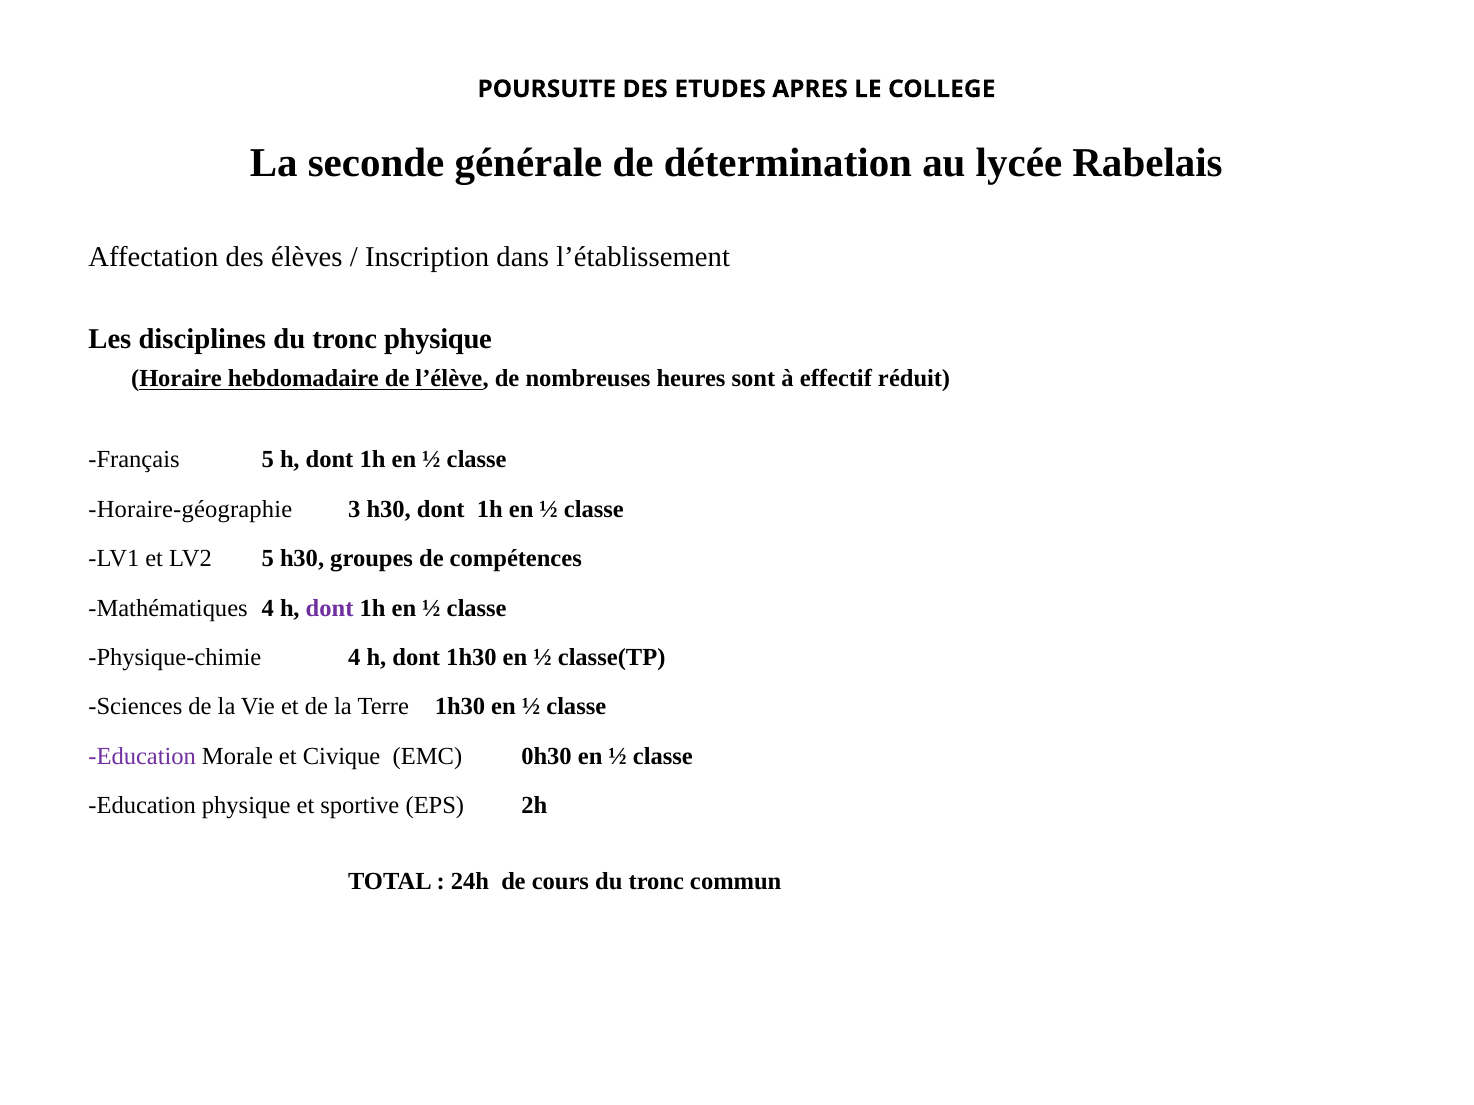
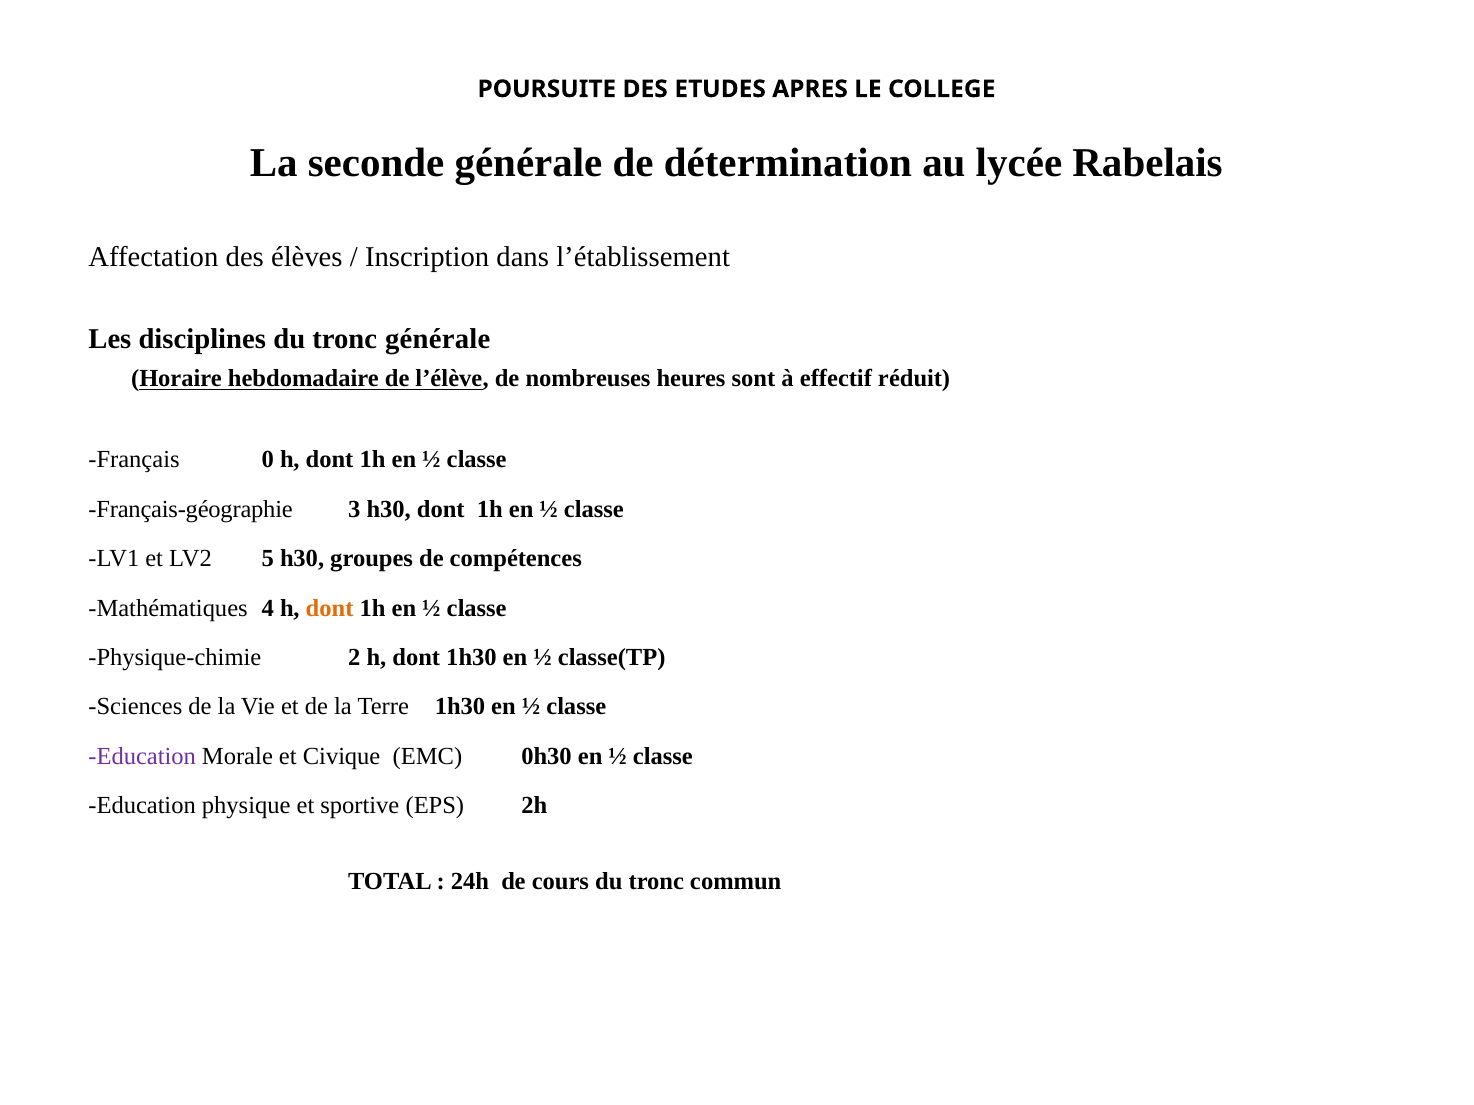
tronc physique: physique -> générale
Français 5: 5 -> 0
Horaire-géographie: Horaire-géographie -> Français-géographie
dont at (330, 608) colour: purple -> orange
Physique-chimie 4: 4 -> 2
